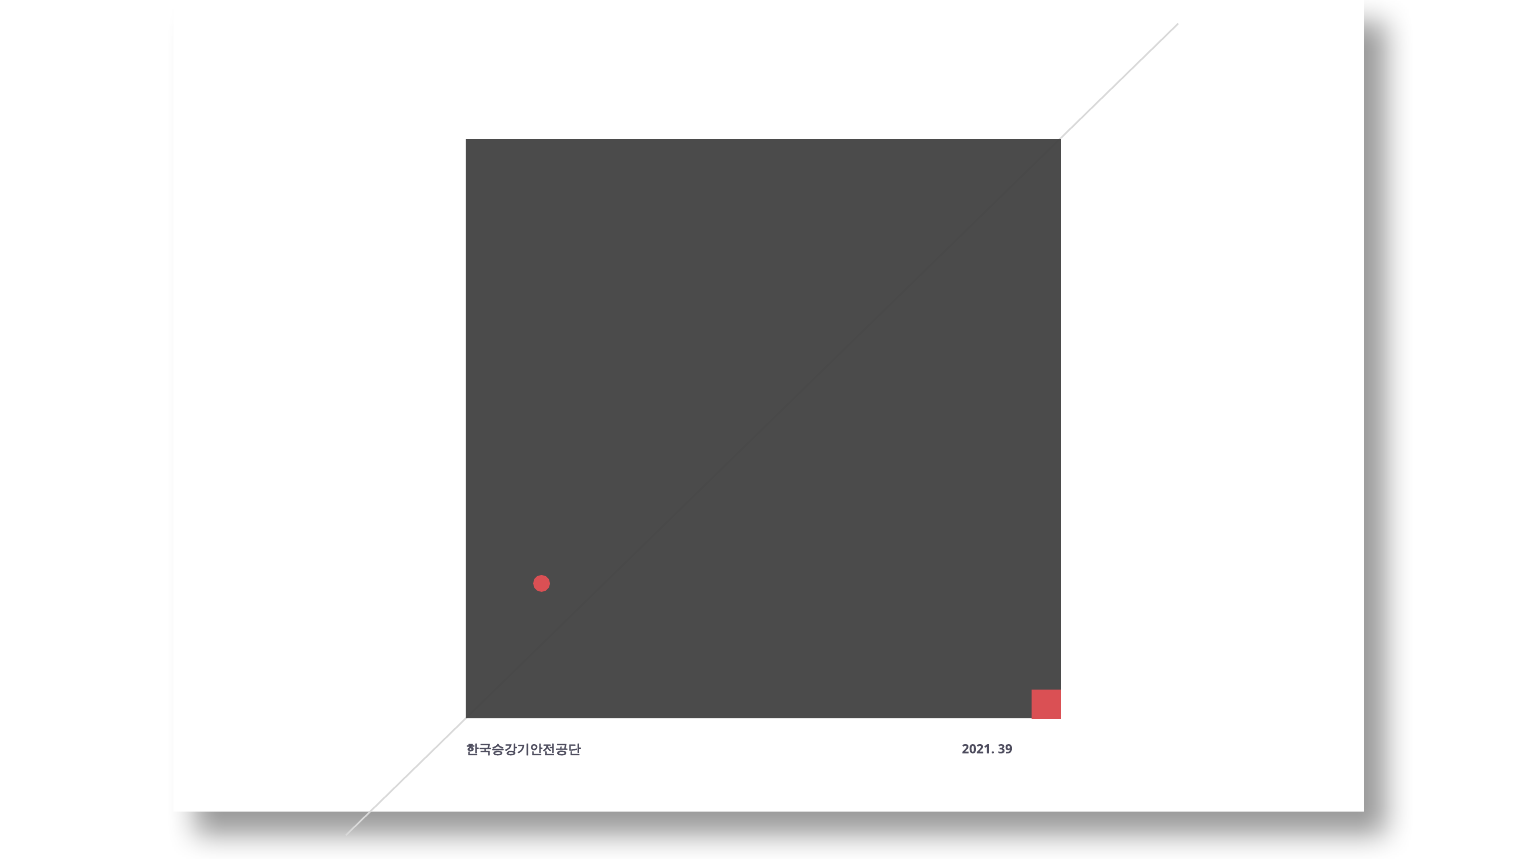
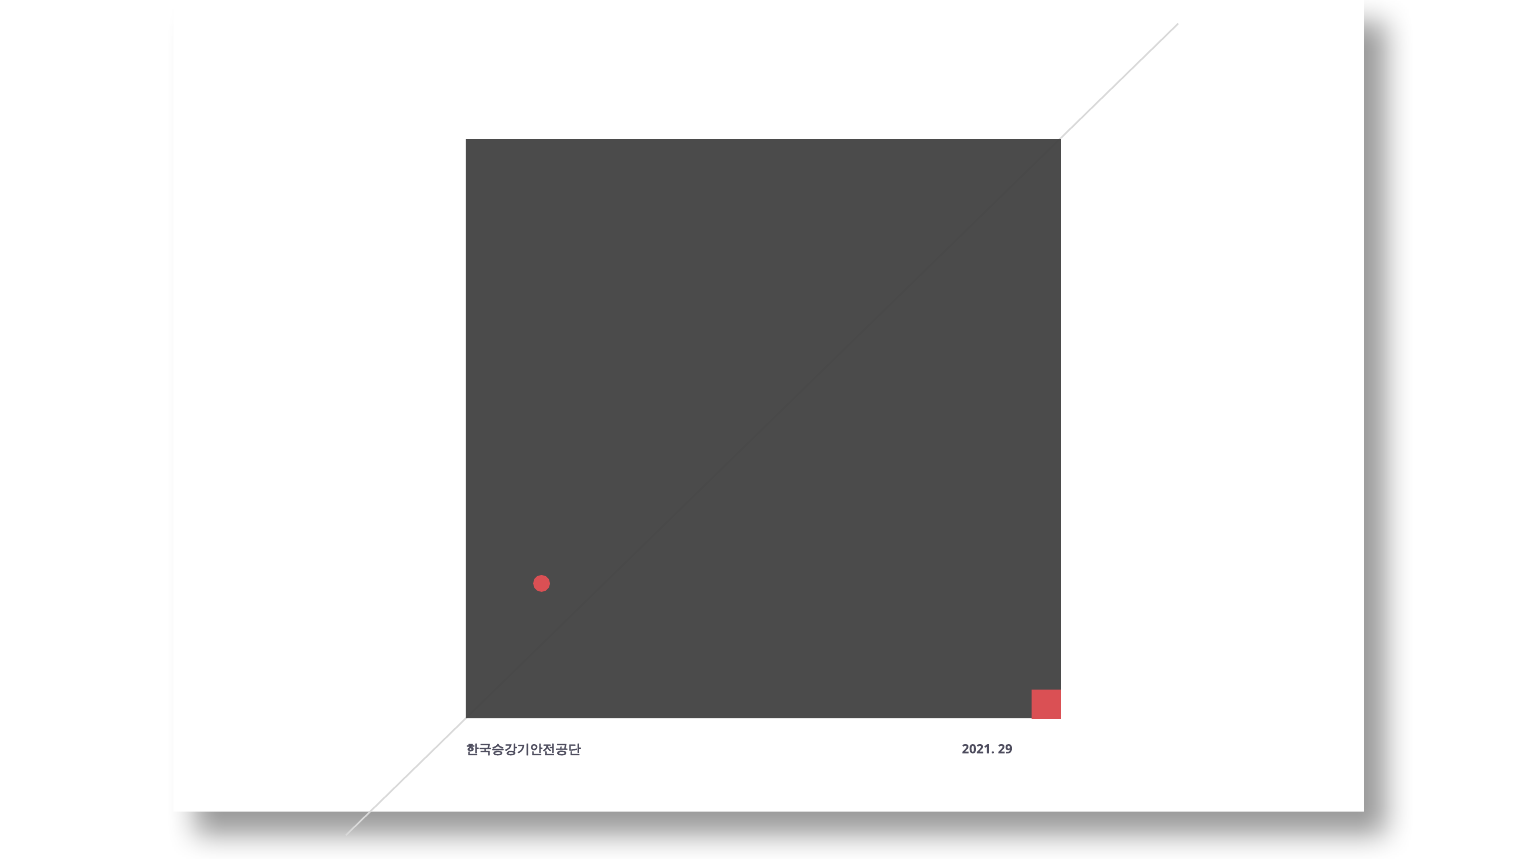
39: 39 -> 29
